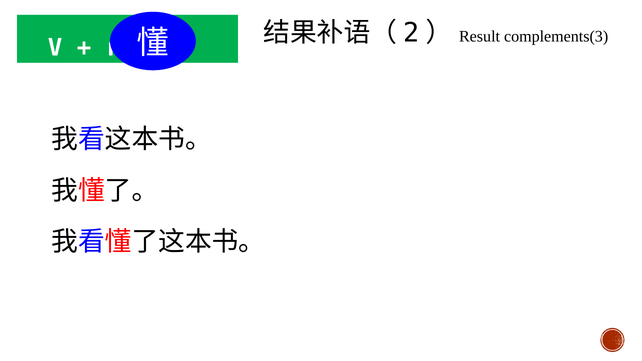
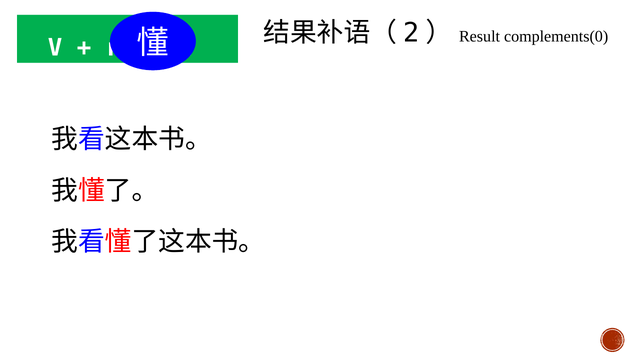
complements(3: complements(3 -> complements(0
